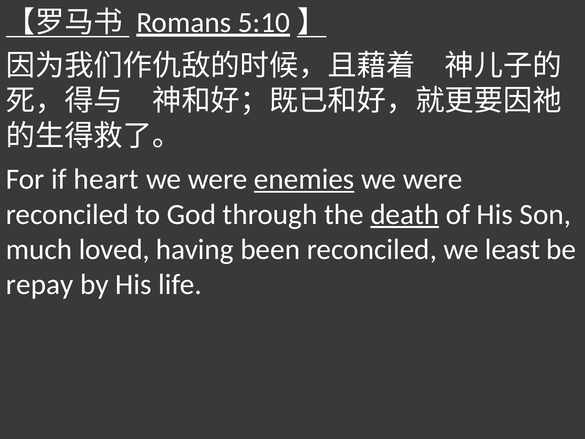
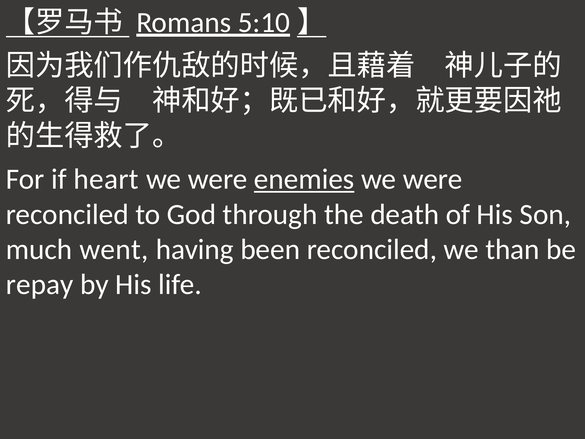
death underline: present -> none
loved: loved -> went
least: least -> than
